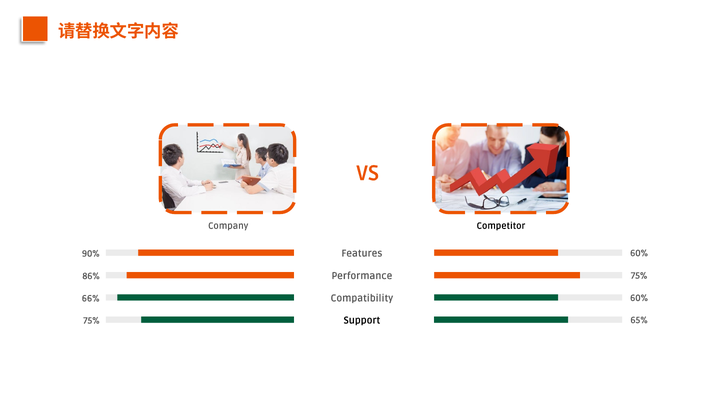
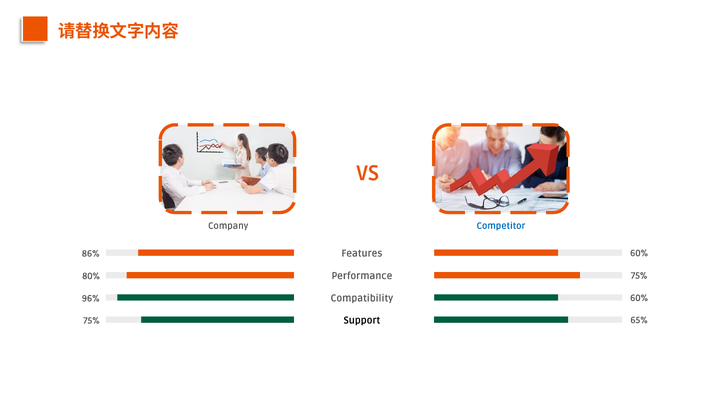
Competitor colour: black -> blue
90%: 90% -> 86%
86%: 86% -> 80%
66%: 66% -> 96%
